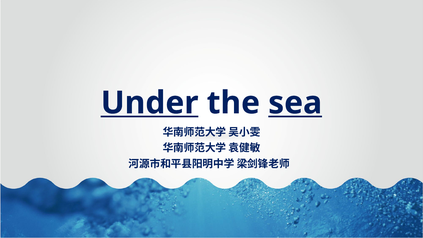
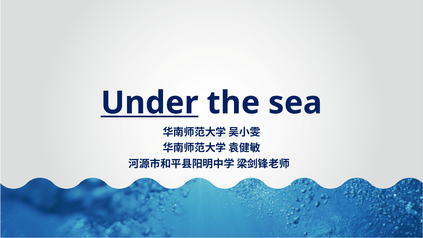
sea underline: present -> none
